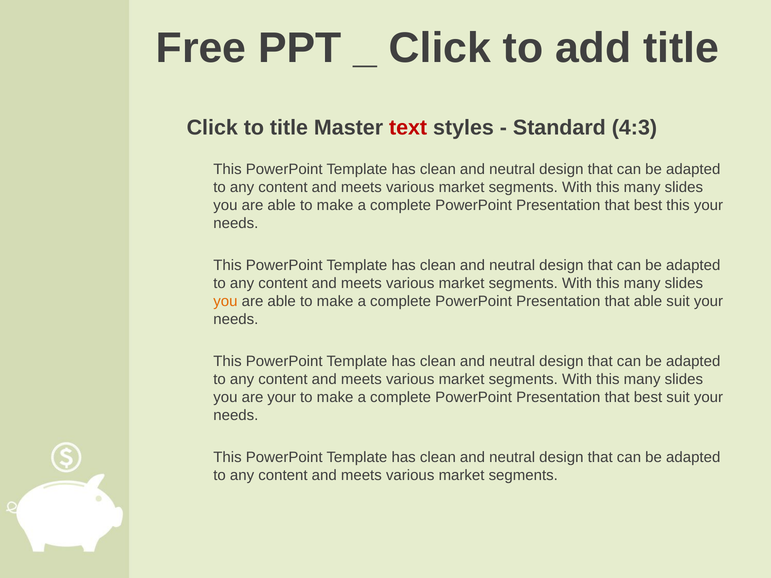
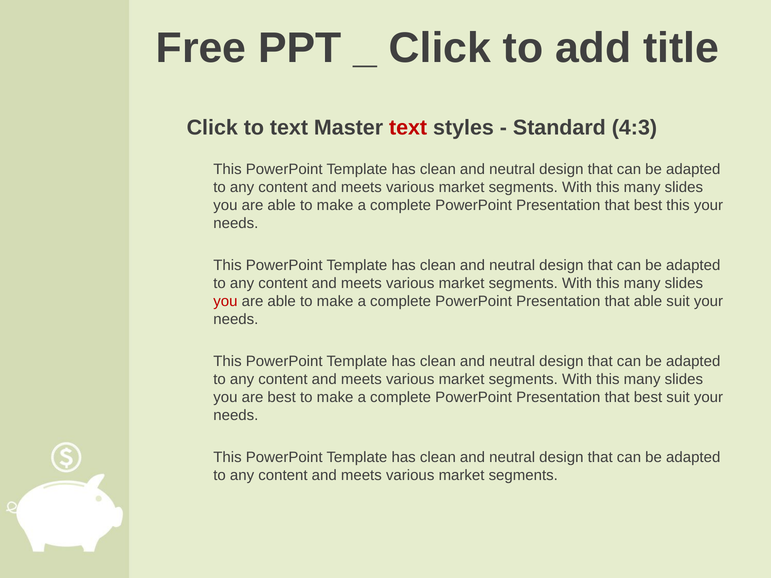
to title: title -> text
you at (225, 301) colour: orange -> red
are your: your -> best
